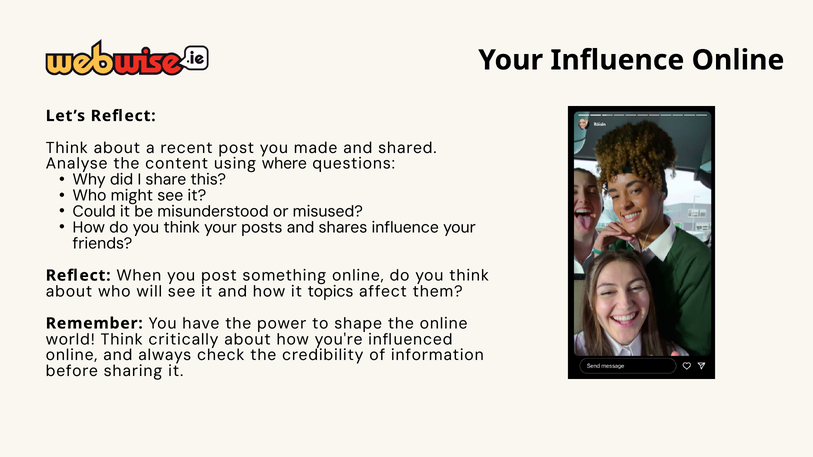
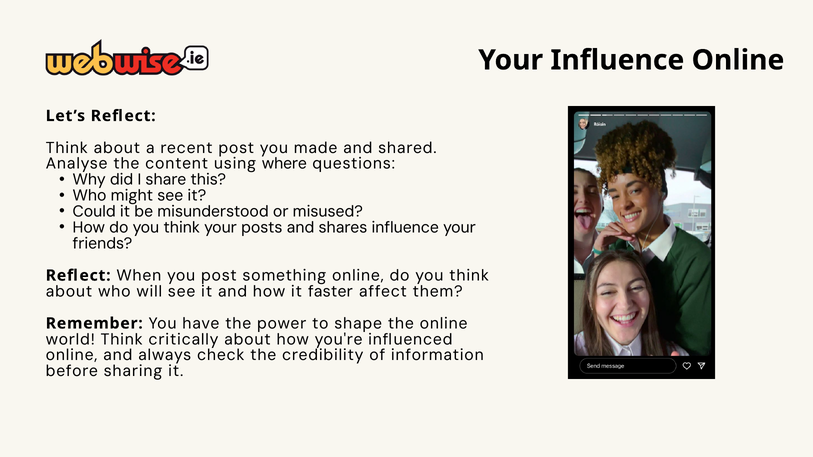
topics: topics -> faster
